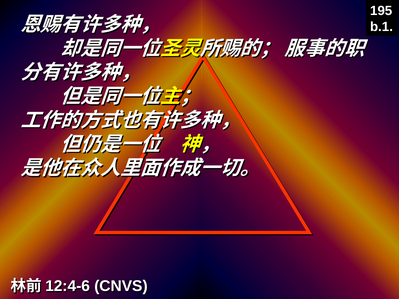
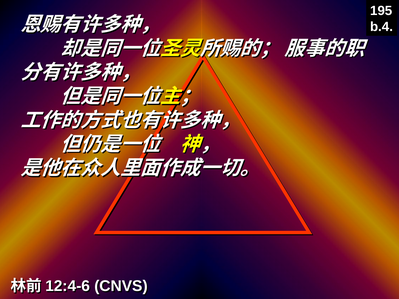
b.1: b.1 -> b.4
